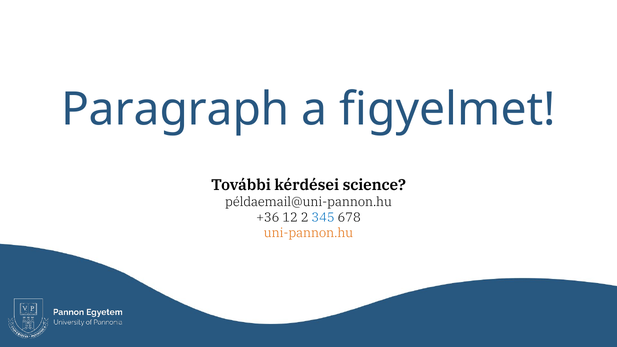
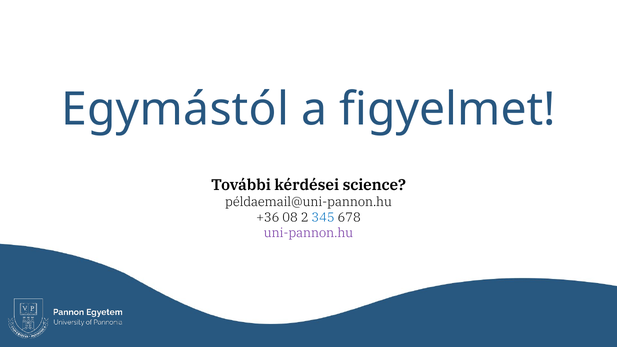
Paragraph: Paragraph -> Egymástól
12: 12 -> 08
uni-pannon.hu colour: orange -> purple
